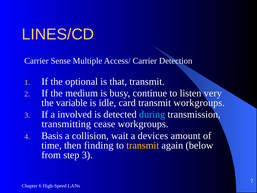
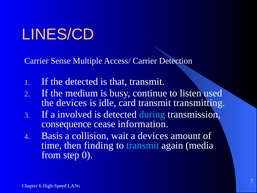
the optional: optional -> detected
very: very -> used
the variable: variable -> devices
transmit workgroups: workgroups -> transmitting
transmitting: transmitting -> consequence
cease workgroups: workgroups -> information
transmit at (143, 145) colour: yellow -> light blue
below: below -> media
step 3: 3 -> 0
